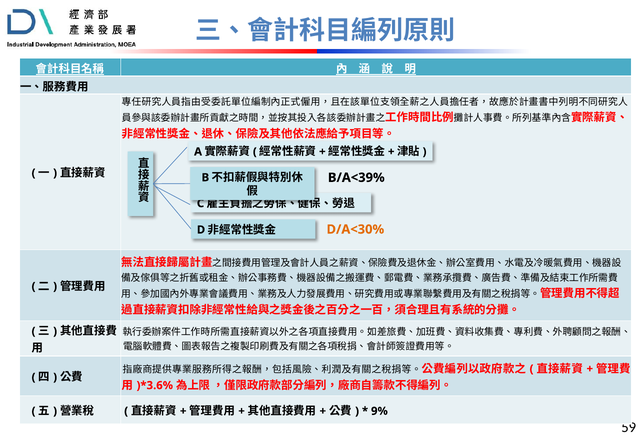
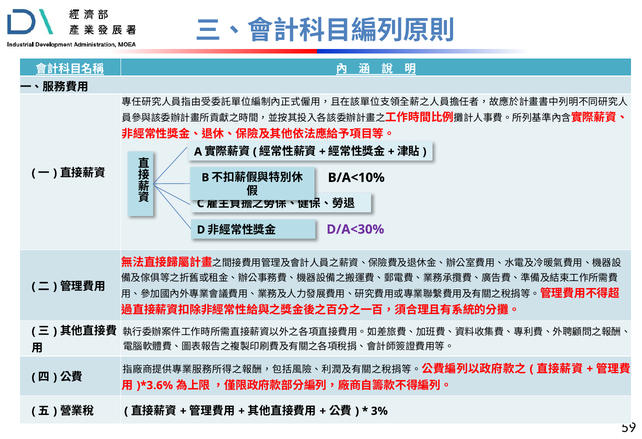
B/A<39%: B/A<39% -> B/A<10%
D/A<30% colour: orange -> purple
9%: 9% -> 3%
